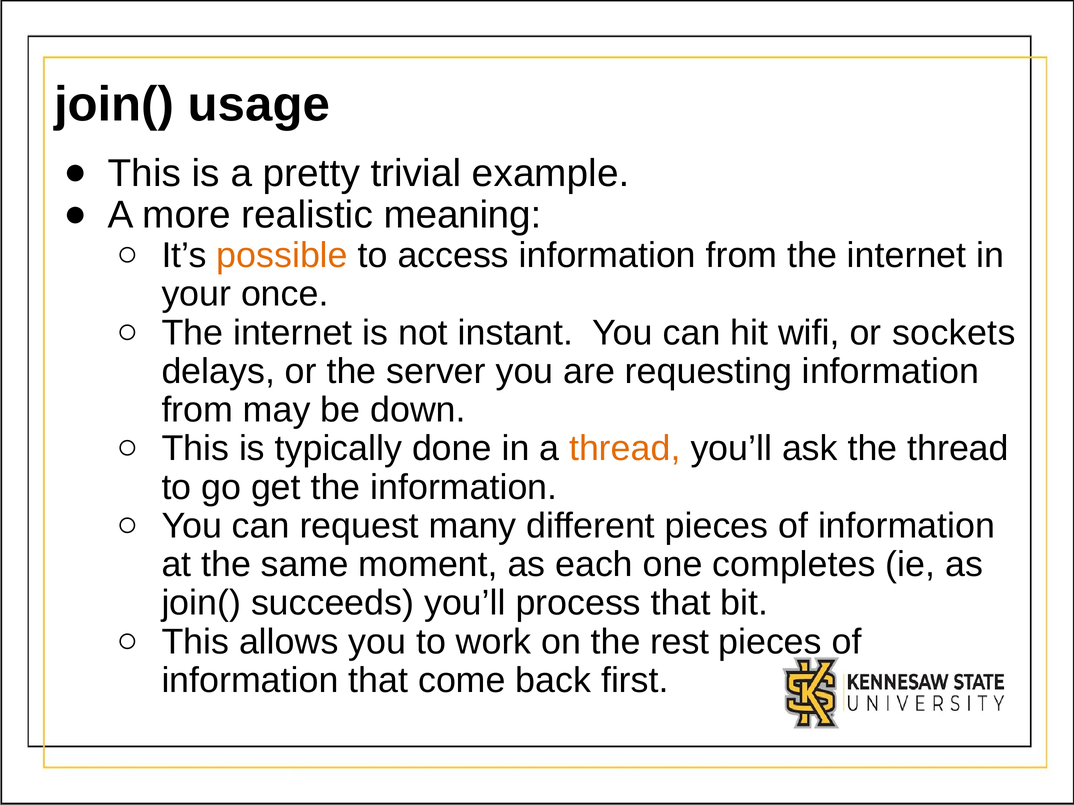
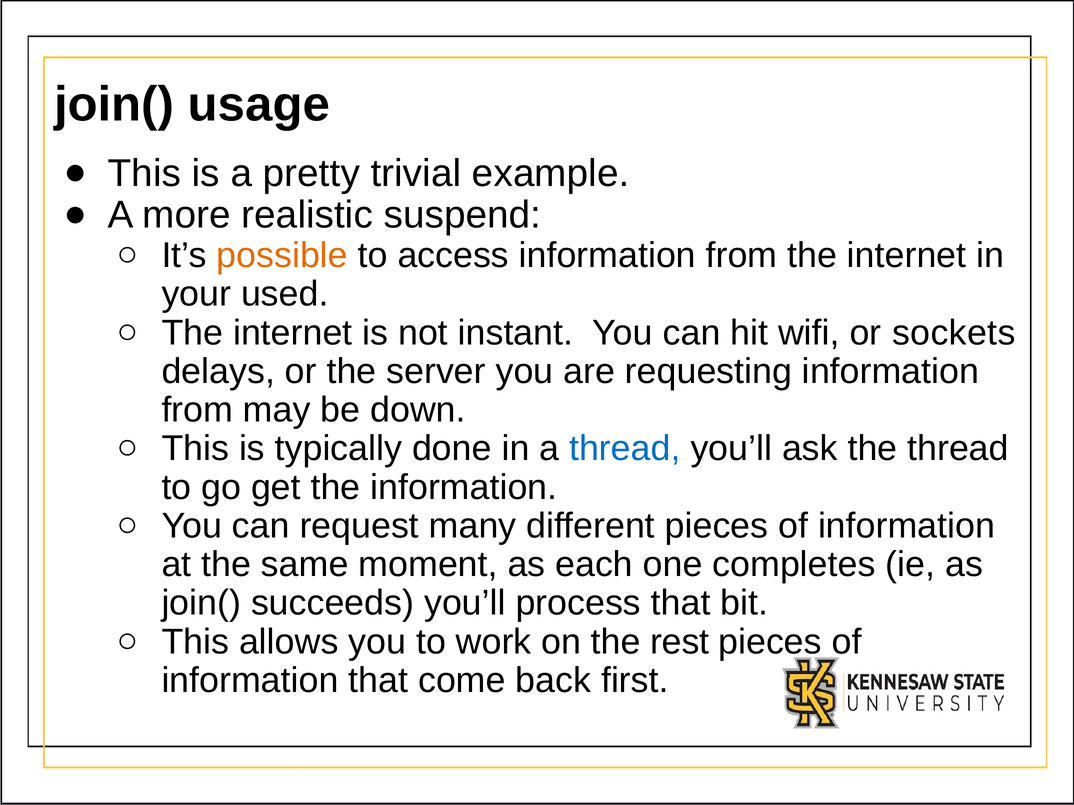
meaning: meaning -> suspend
once: once -> used
thread at (625, 449) colour: orange -> blue
